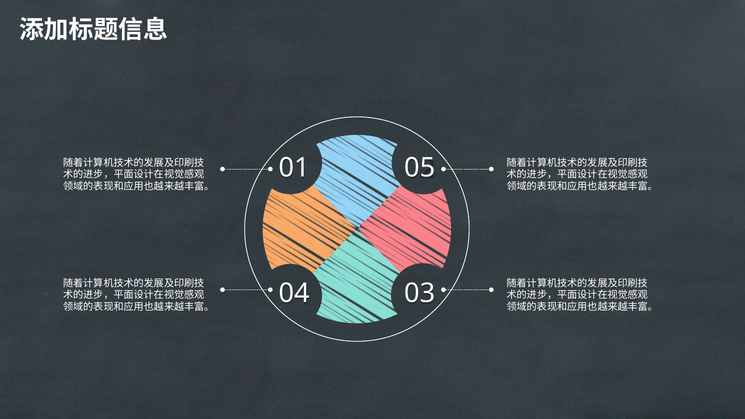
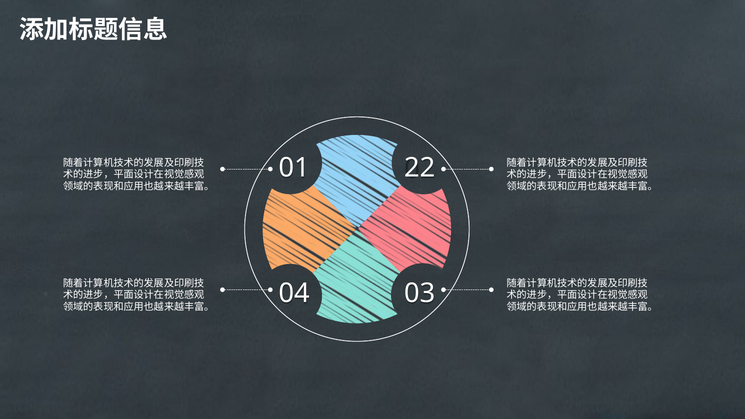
05: 05 -> 22
